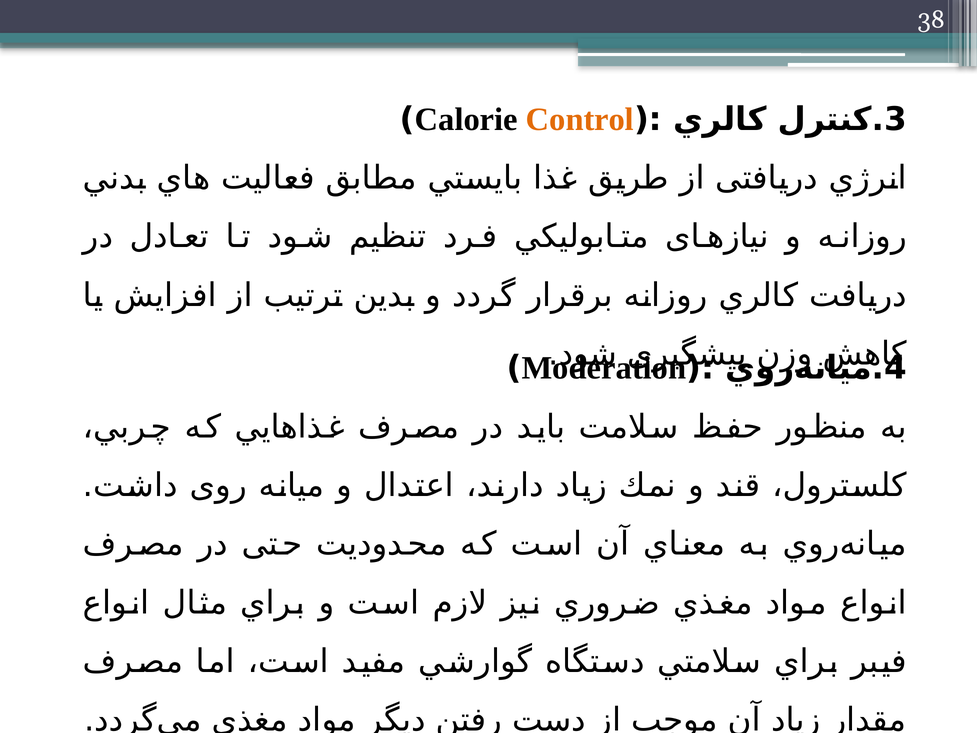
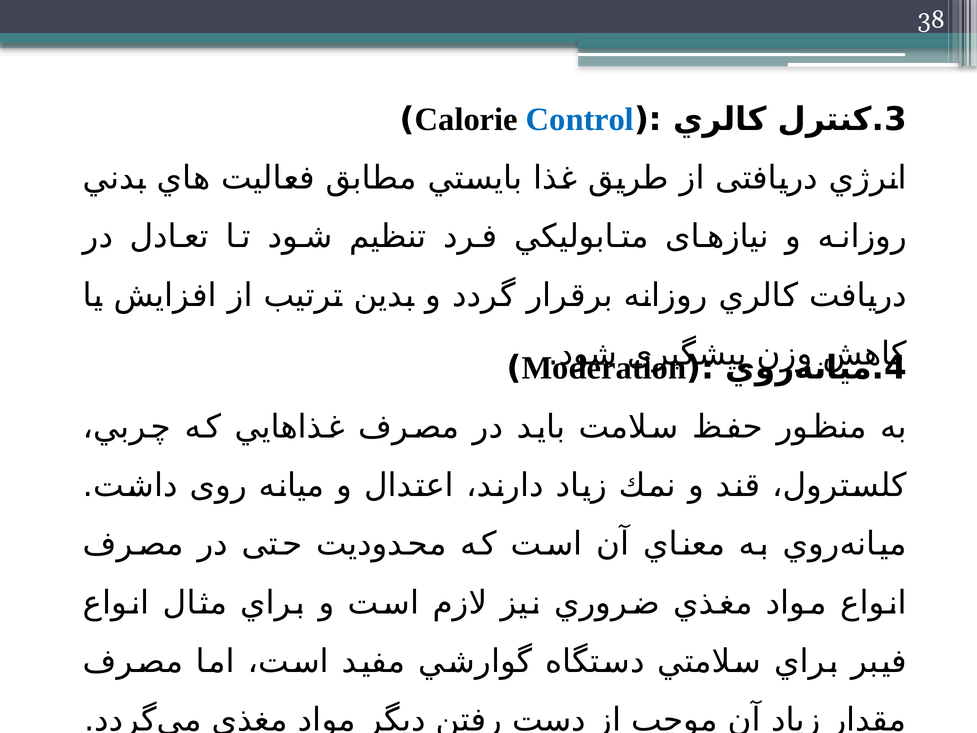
Control colour: orange -> blue
